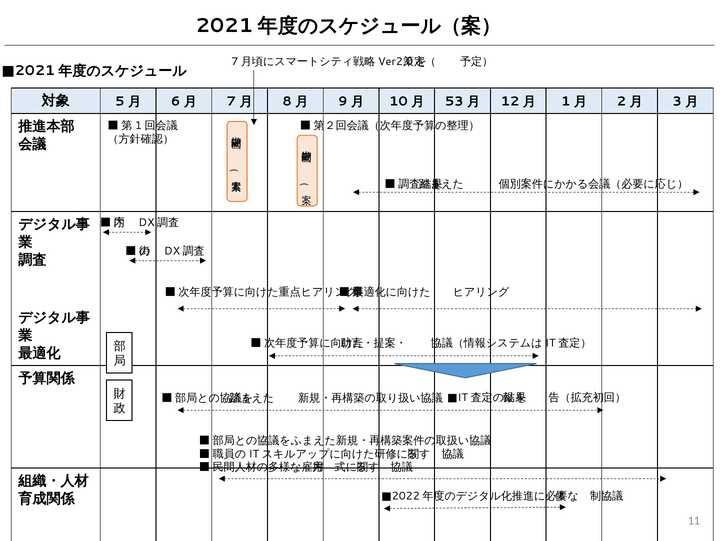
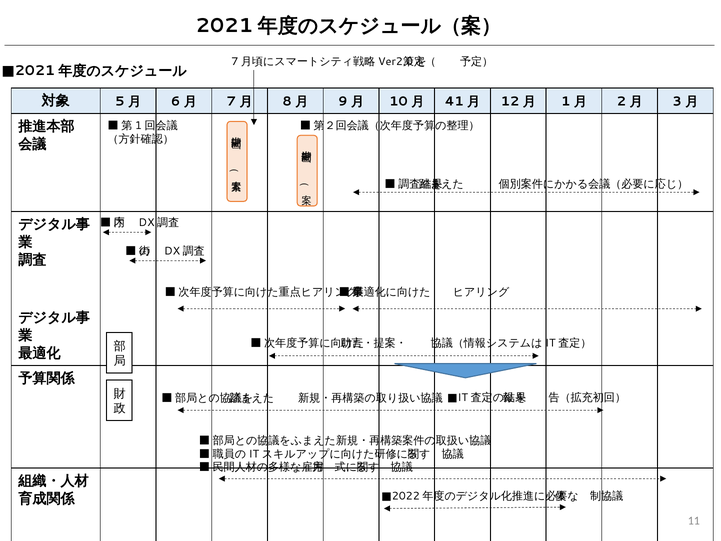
53: 53 -> 41
